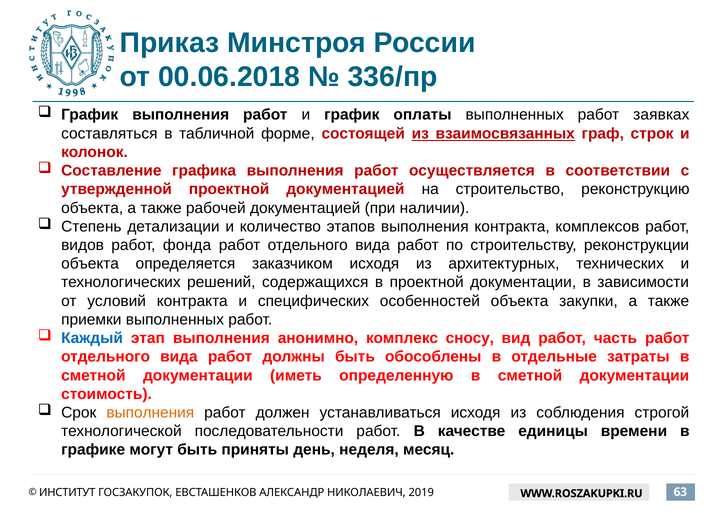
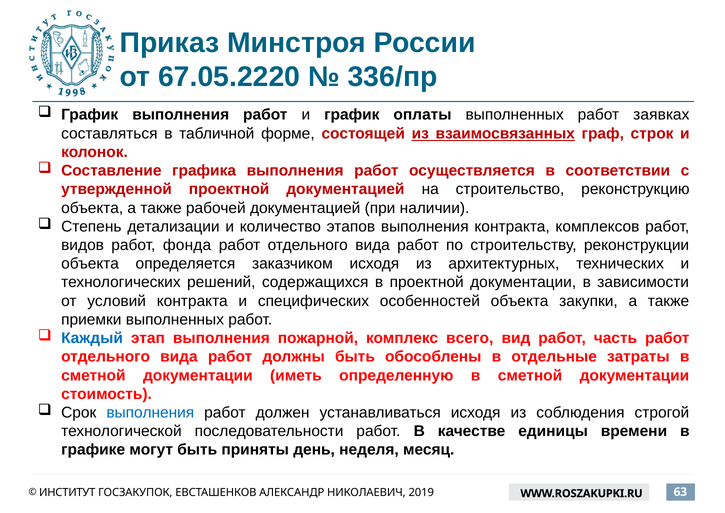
00.06.2018: 00.06.2018 -> 67.05.2220
анонимно: анонимно -> пожарной
сносу: сносу -> всего
выполнения at (150, 412) colour: orange -> blue
